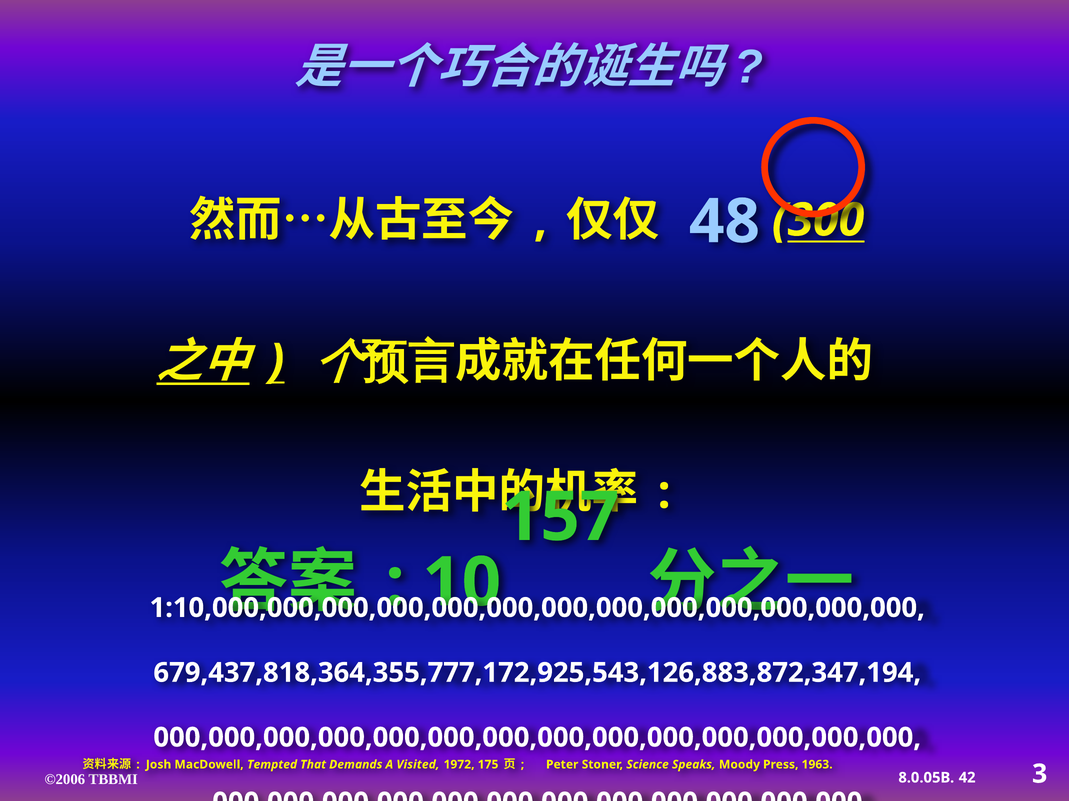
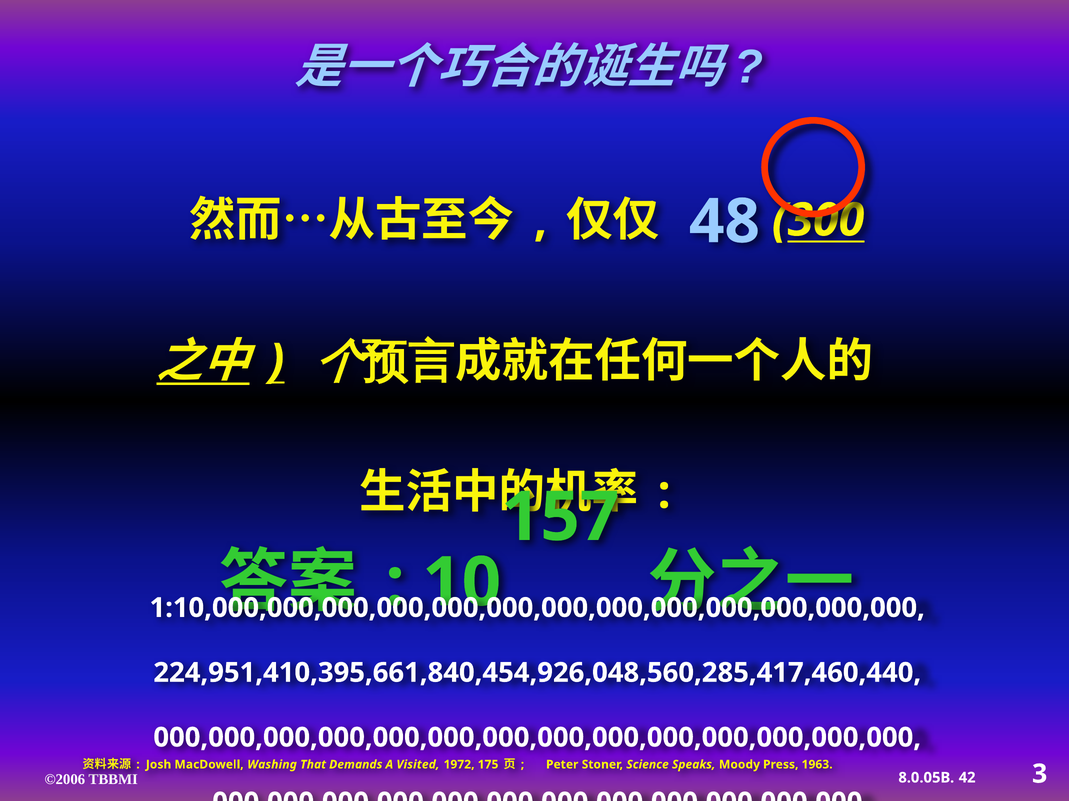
679,437,818,364,355,777,172,925,543,126,883,872,347,194: 679,437,818,364,355,777,172,925,543,126,883,872,347,194 -> 224,951,410,395,661,840,454,926,048,560,285,417,460,440
Tempted: Tempted -> Washing
